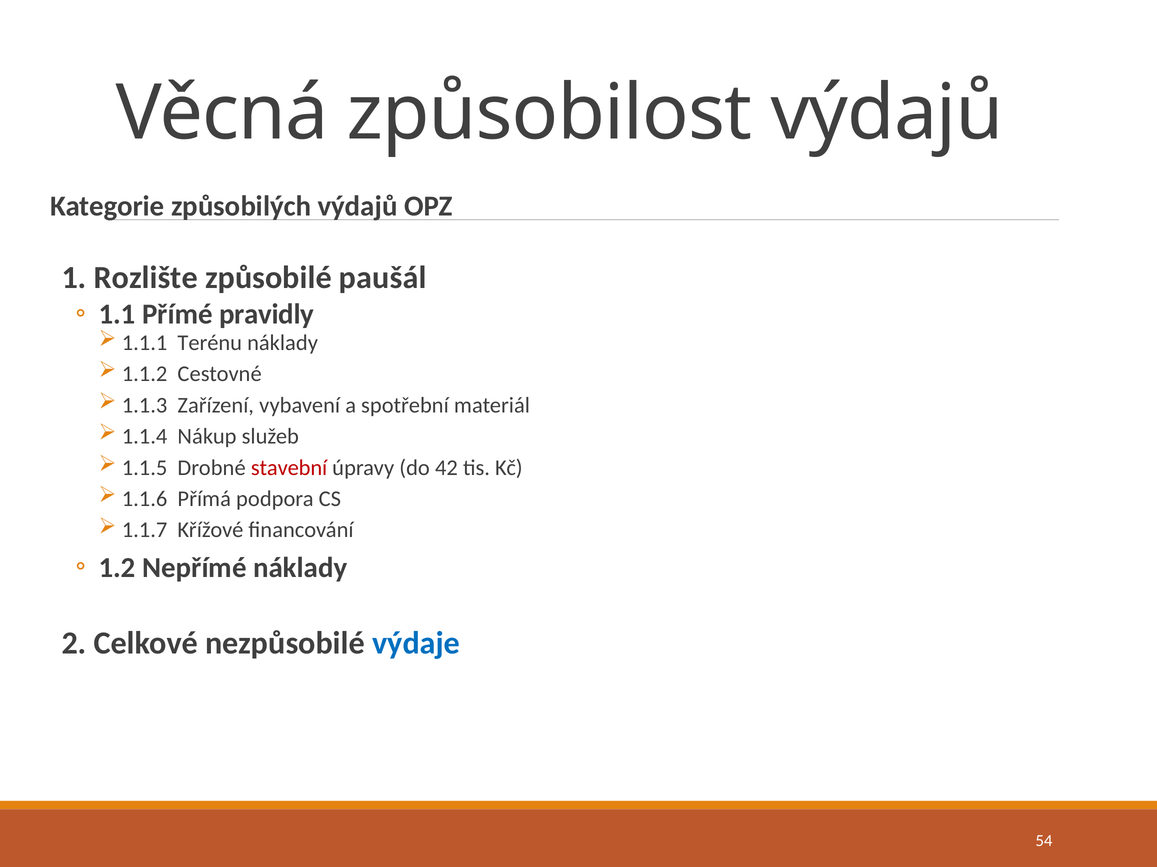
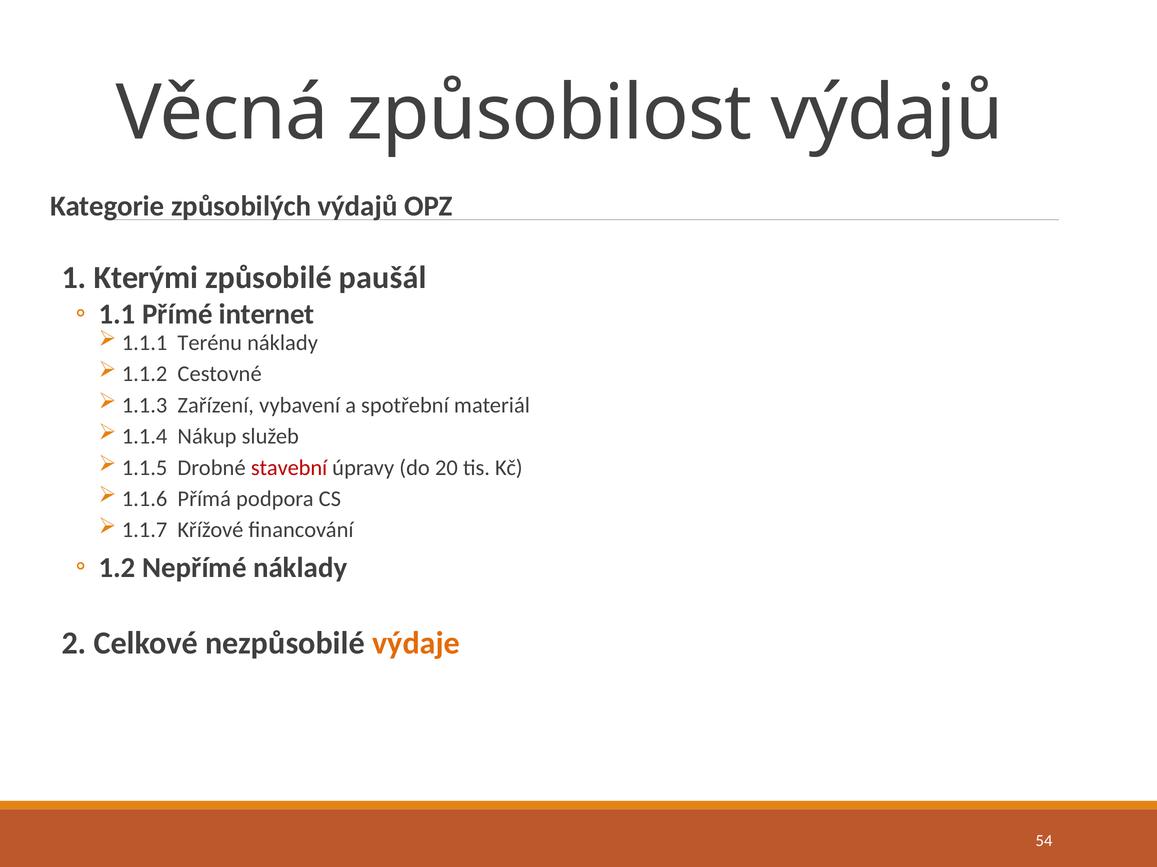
Rozlište: Rozlište -> Kterými
pravidly: pravidly -> internet
42: 42 -> 20
výdaje colour: blue -> orange
